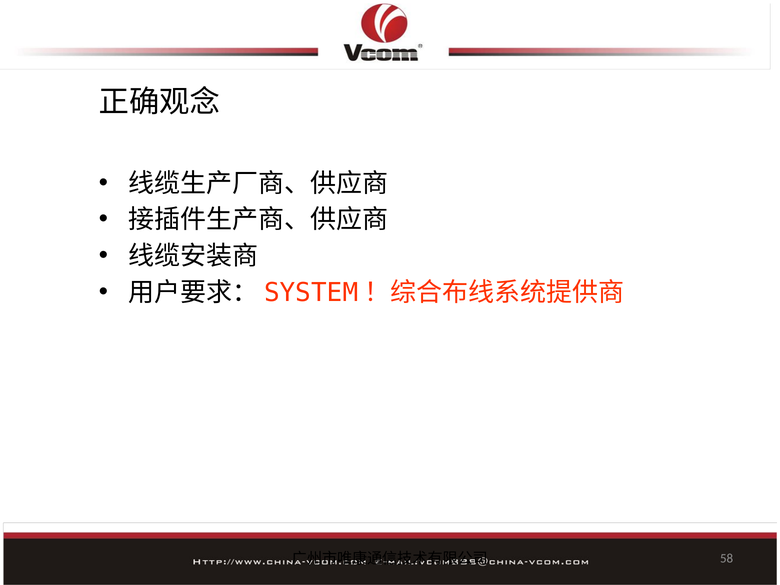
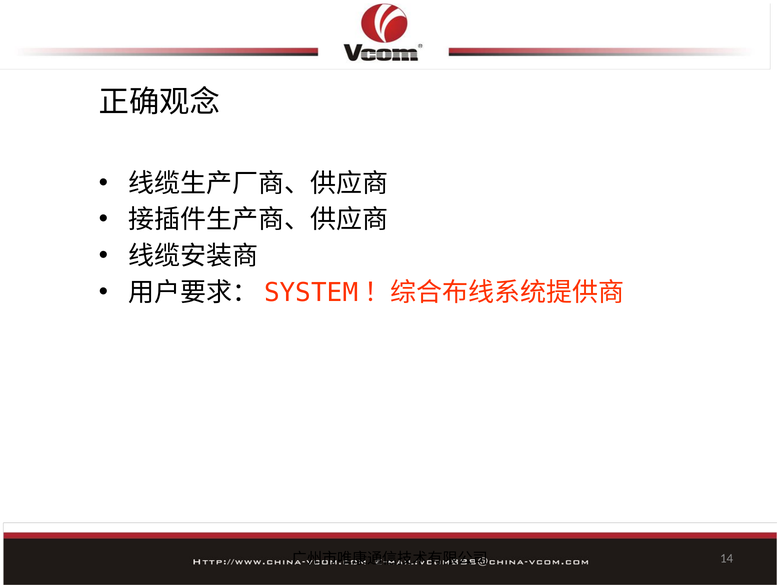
58: 58 -> 14
